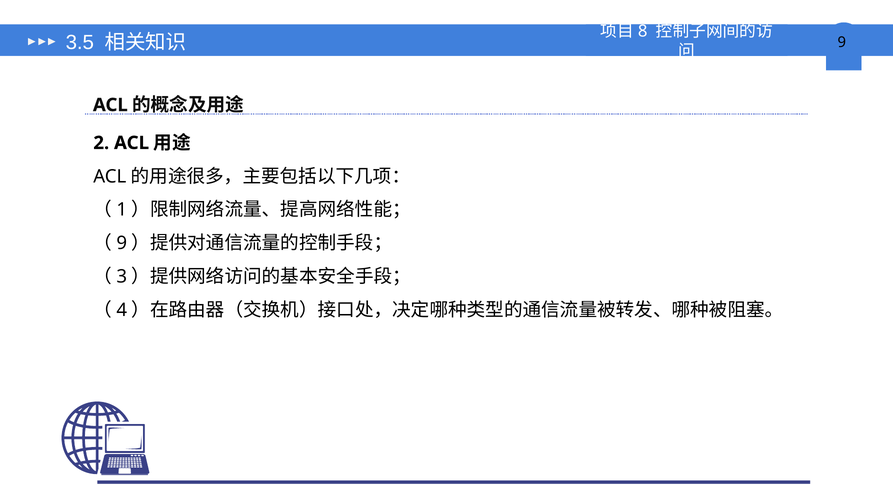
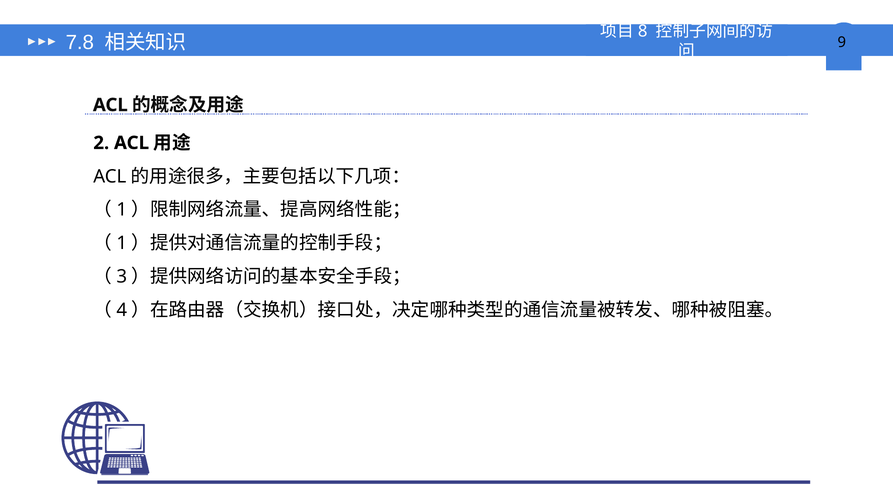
3.5: 3.5 -> 7.8
9 at (122, 243): 9 -> 1
